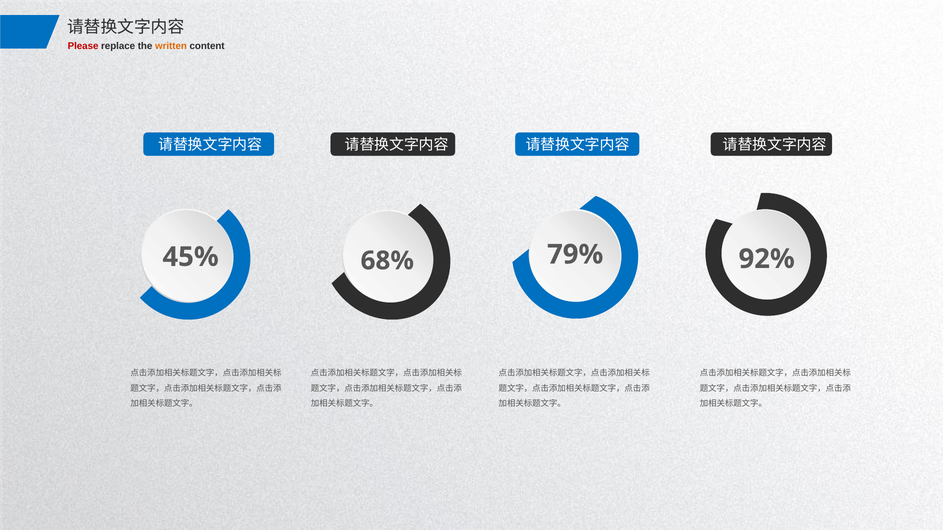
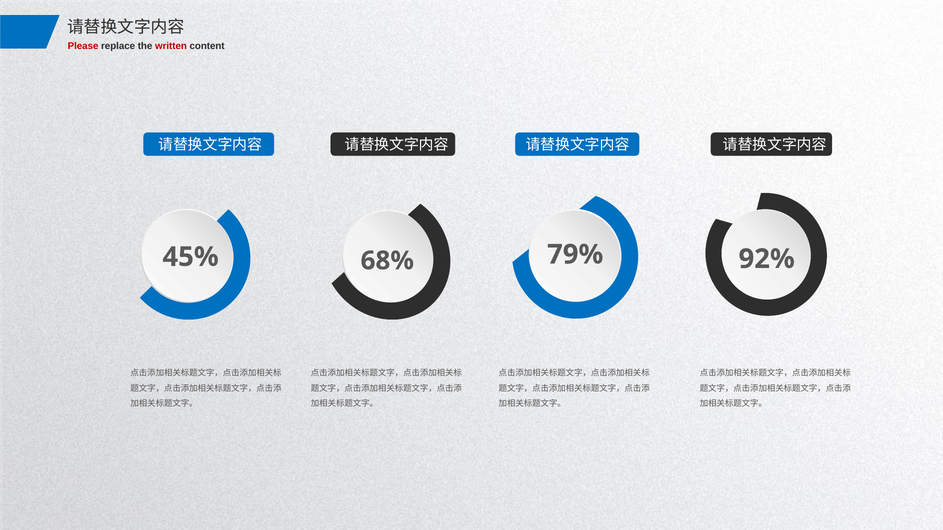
written colour: orange -> red
